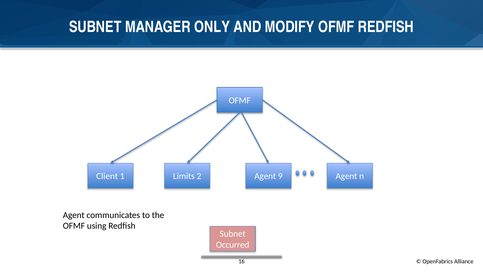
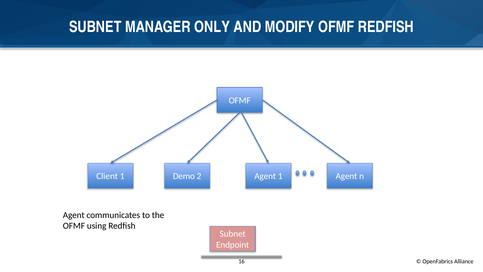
Limits: Limits -> Demo
Agent 9: 9 -> 1
Occurred: Occurred -> Endpoint
